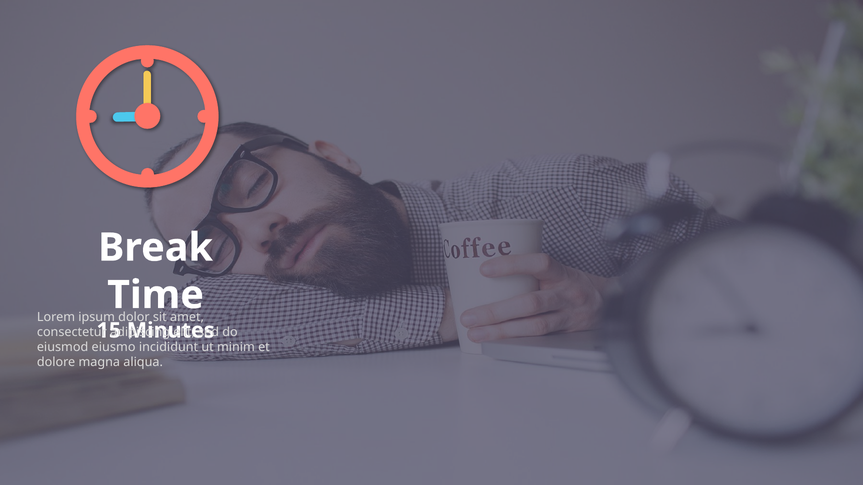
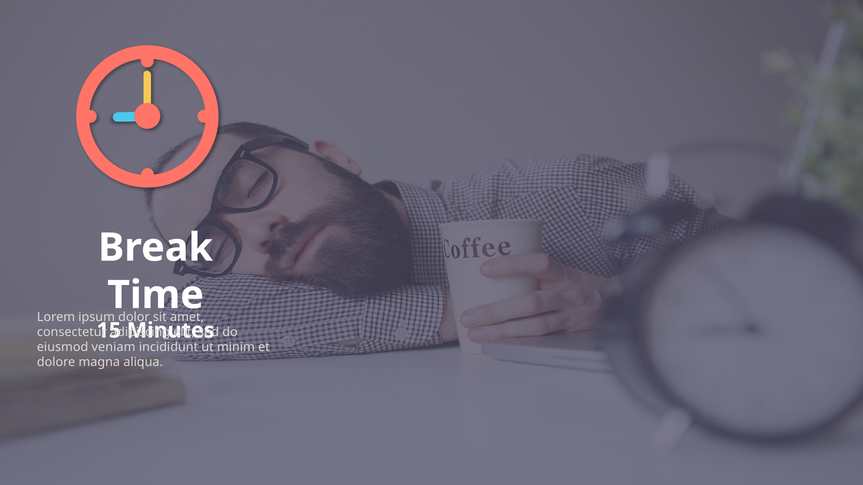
eiusmo: eiusmo -> veniam
